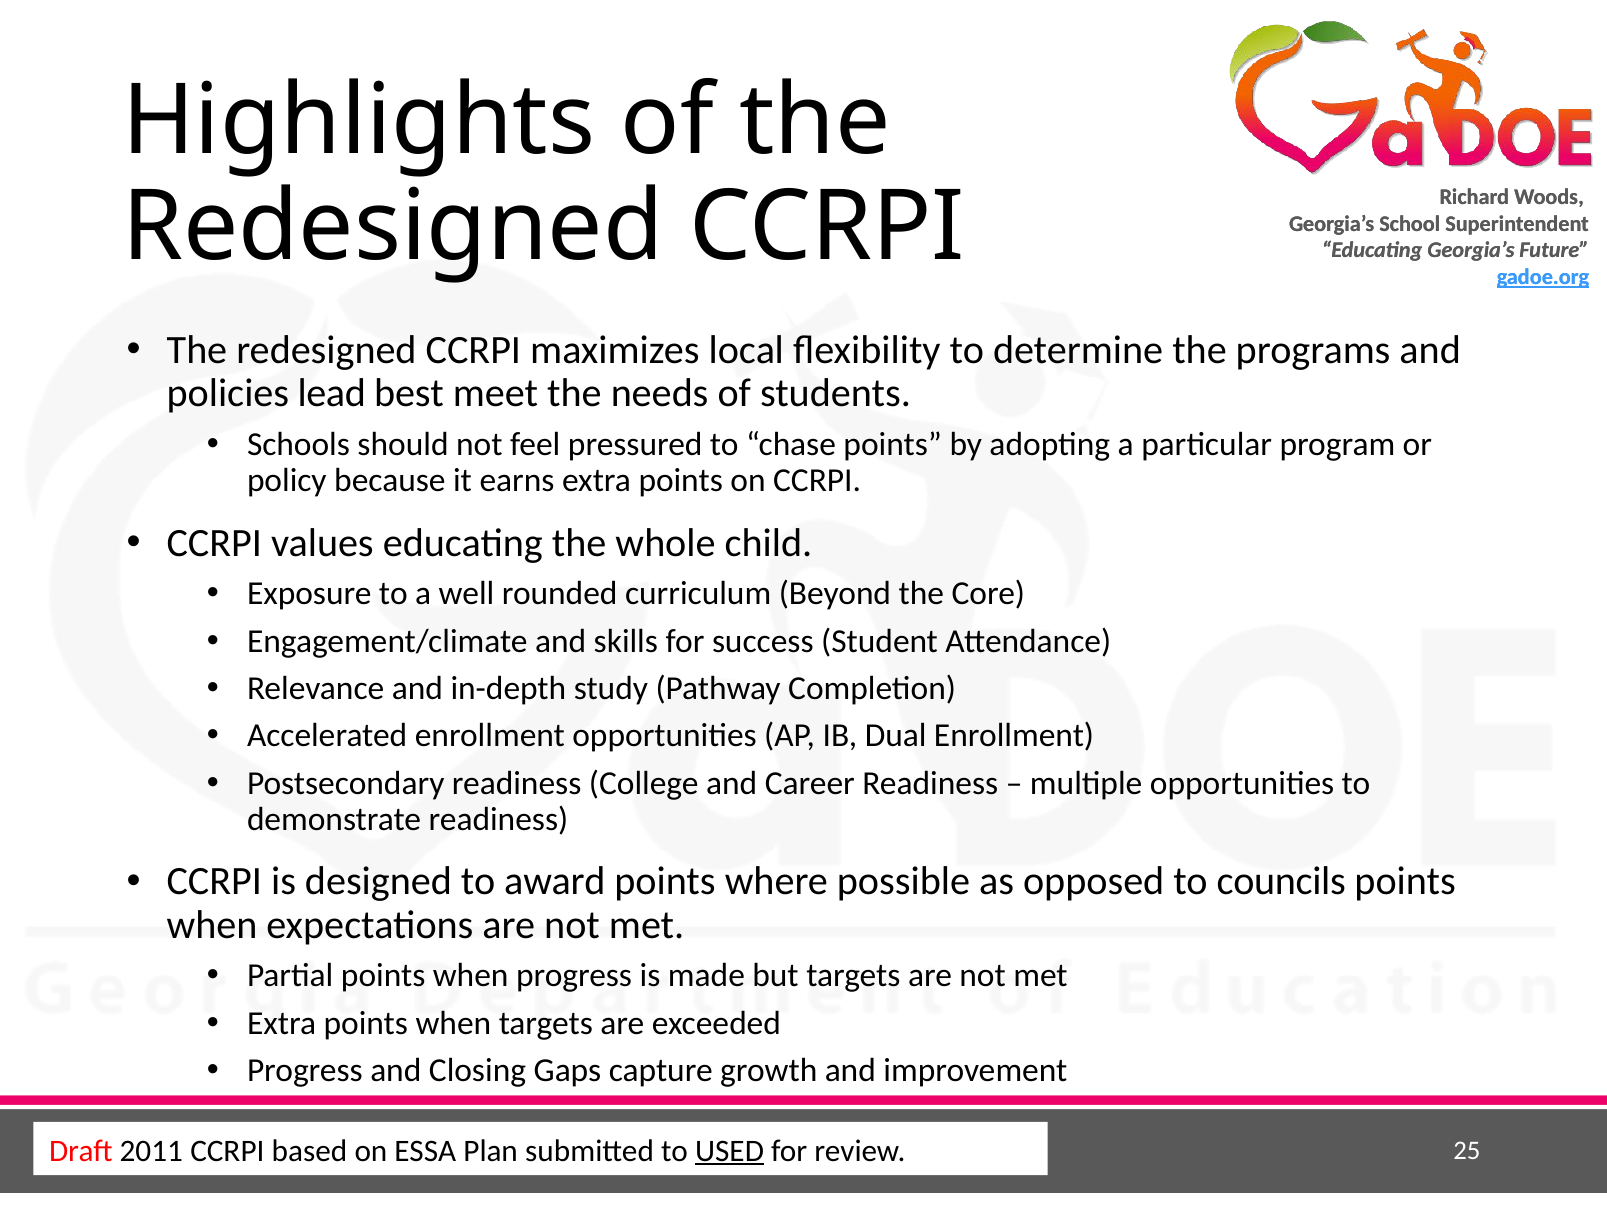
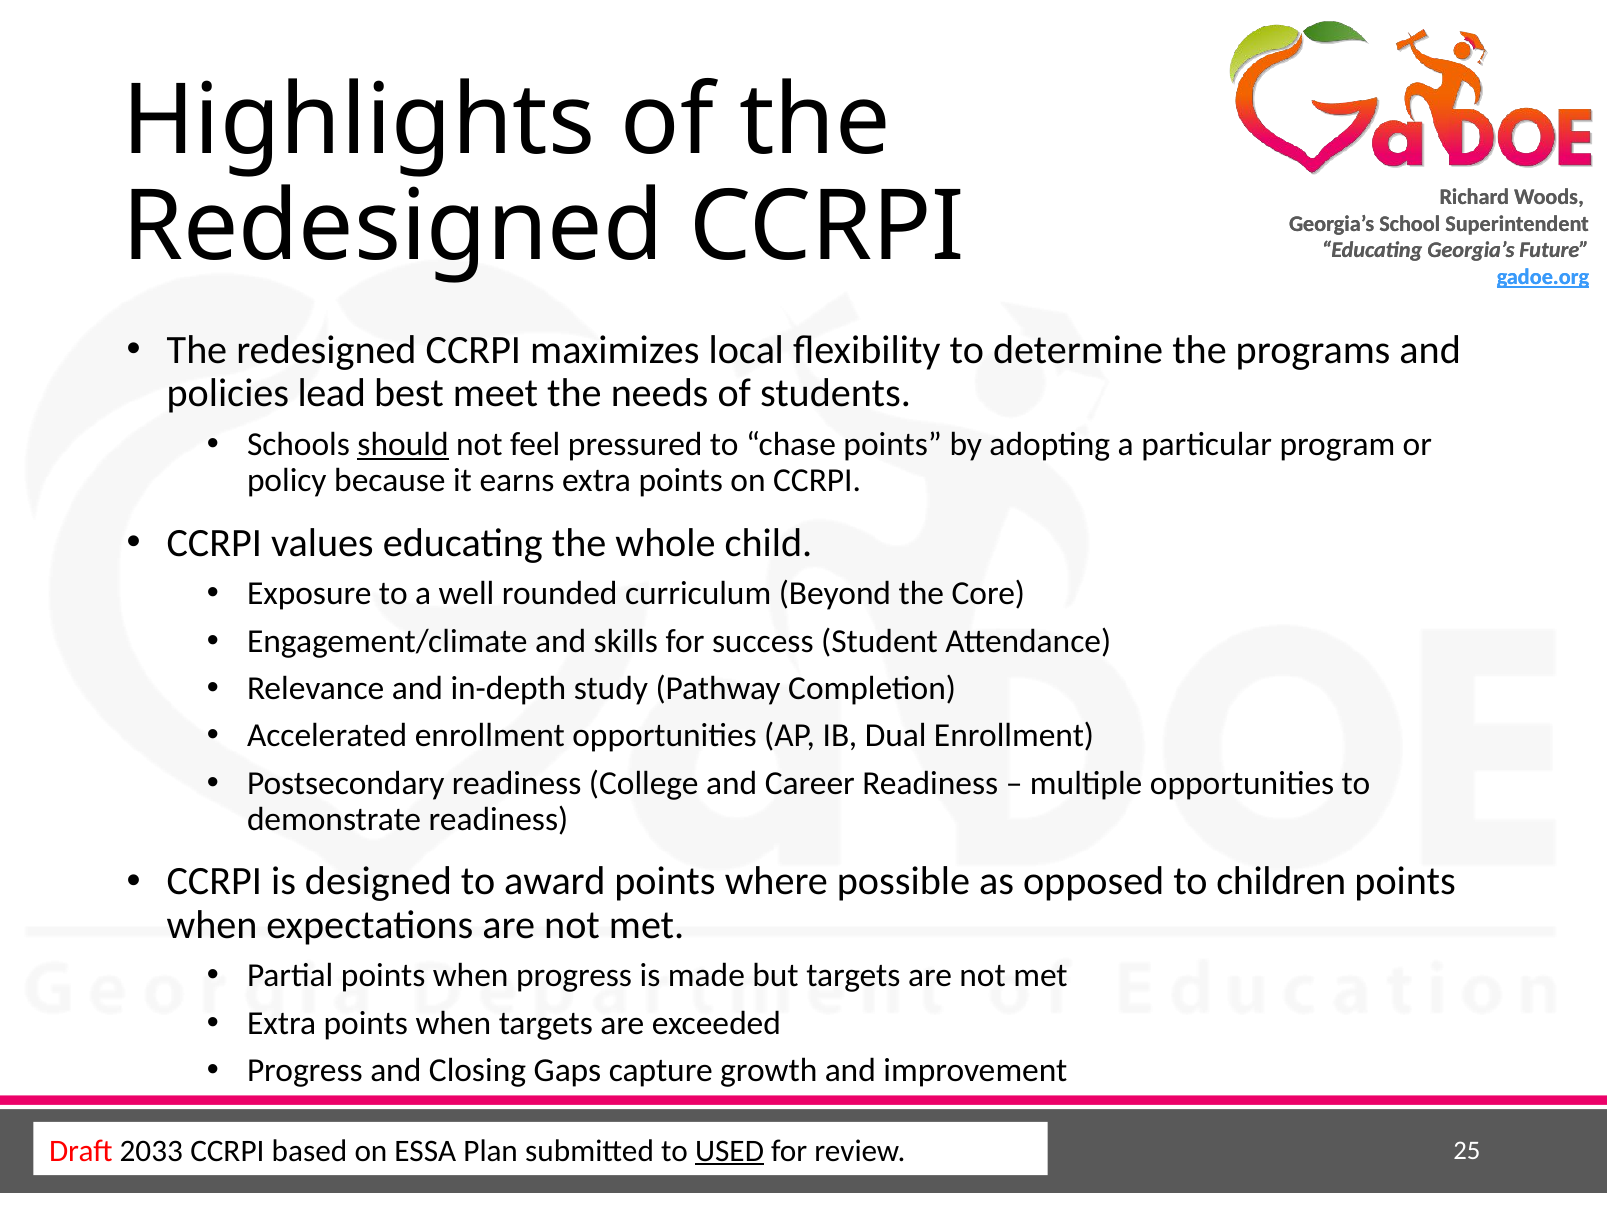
should underline: none -> present
councils: councils -> children
2011: 2011 -> 2033
